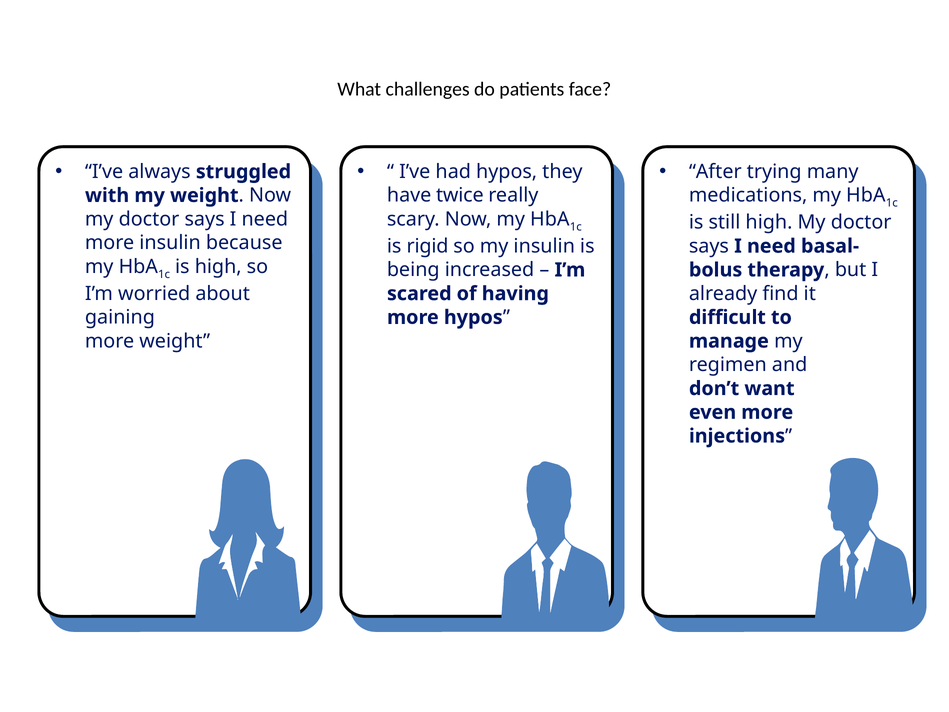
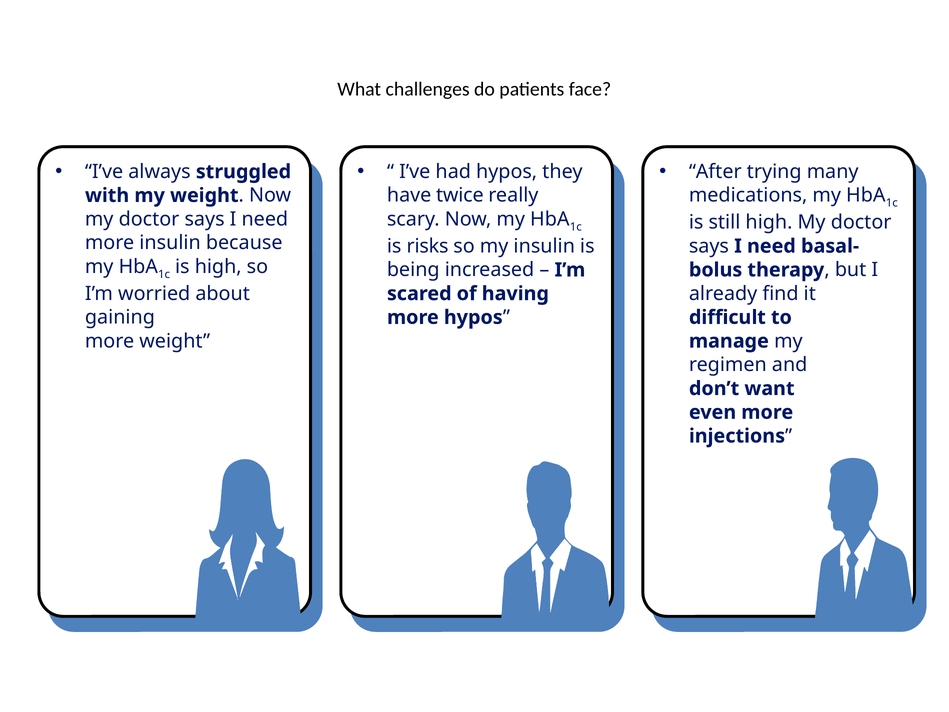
rigid: rigid -> risks
